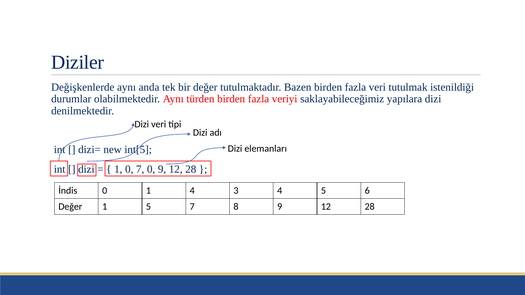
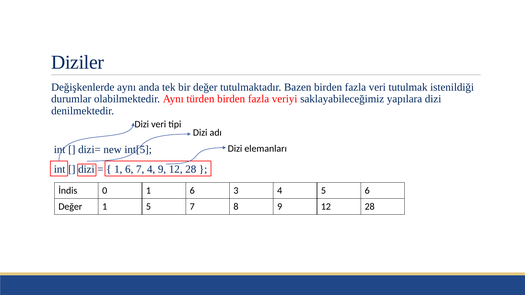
0 at (129, 169): 0 -> 6
7 0: 0 -> 4
0 1 4: 4 -> 6
